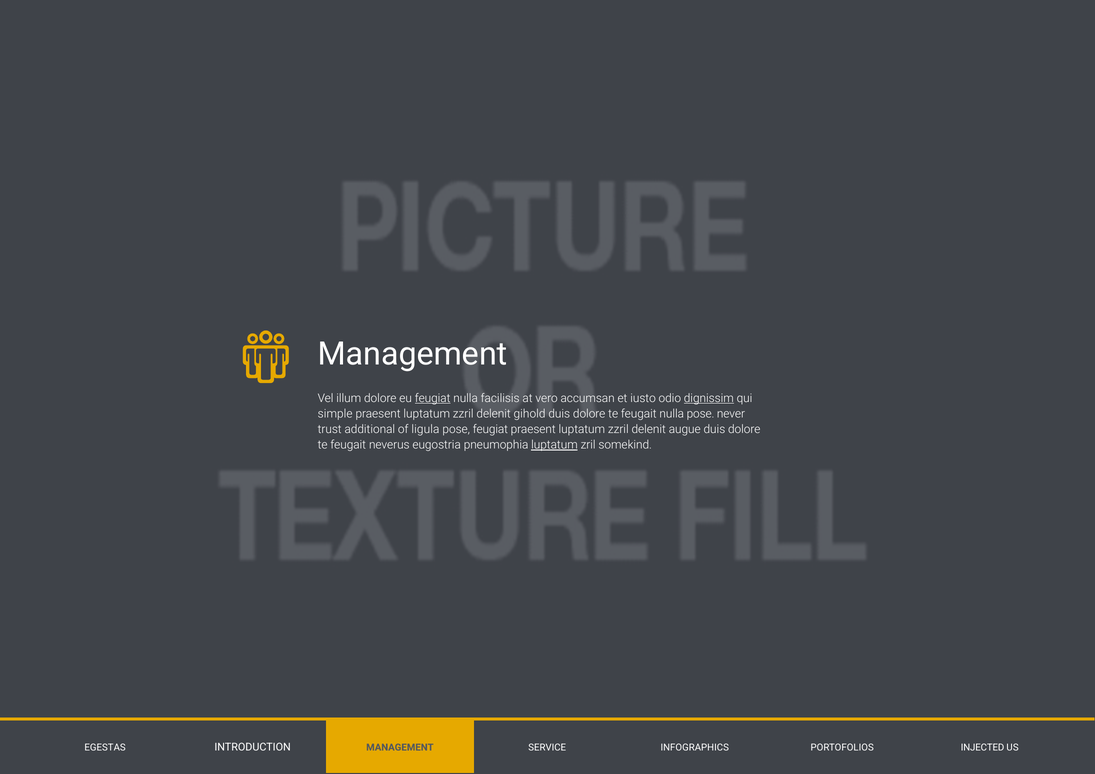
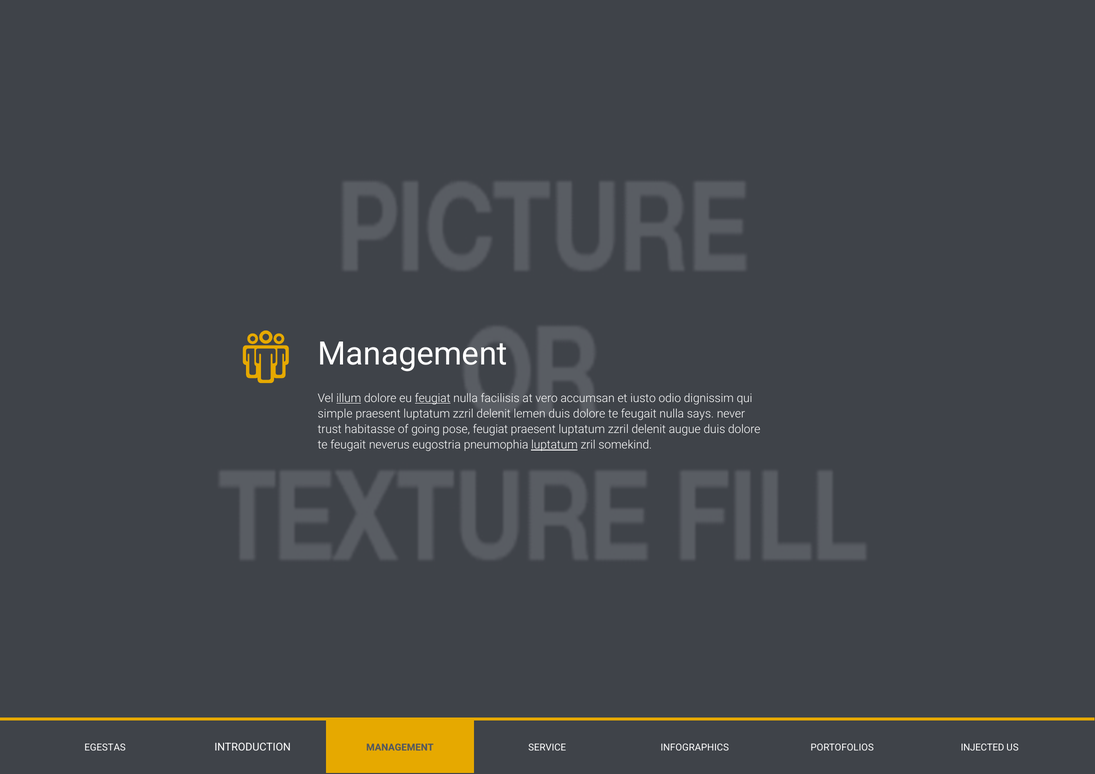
illum underline: none -> present
dignissim underline: present -> none
gihold: gihold -> lemen
nulla pose: pose -> says
additional: additional -> habitasse
ligula: ligula -> going
